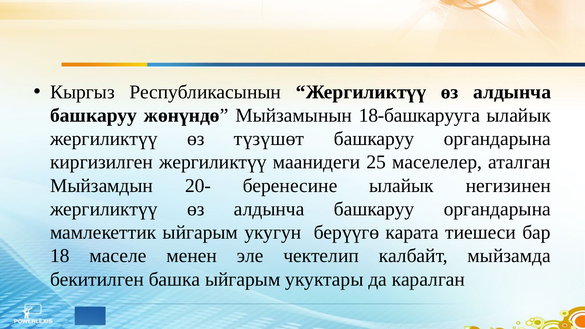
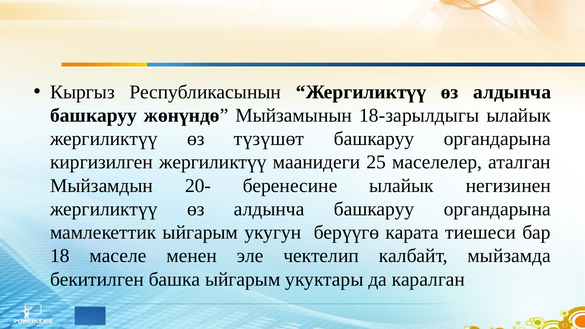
18-башкарууга: 18-башкарууга -> 18-зарылдыгы
